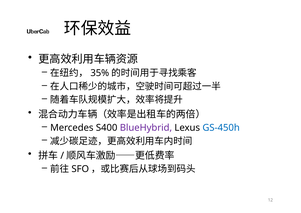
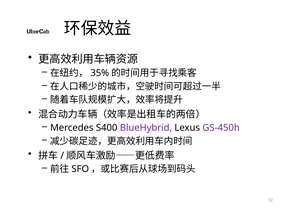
GS-450h colour: blue -> purple
